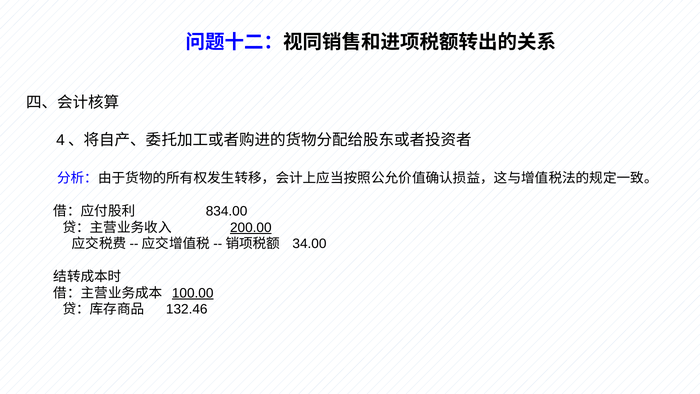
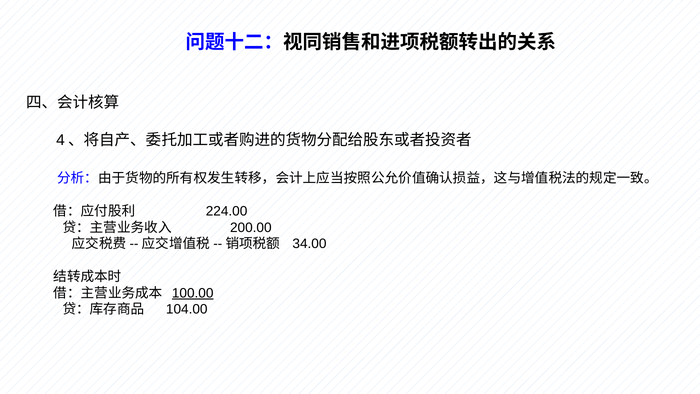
834.00: 834.00 -> 224.00
200.00 underline: present -> none
132.46: 132.46 -> 104.00
